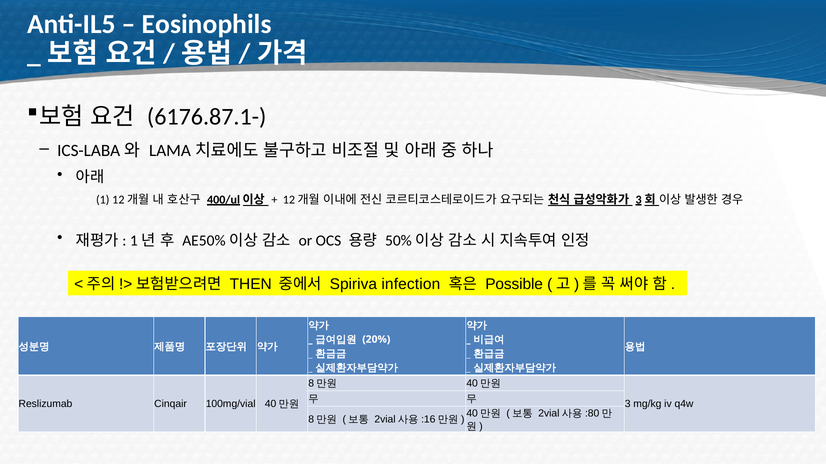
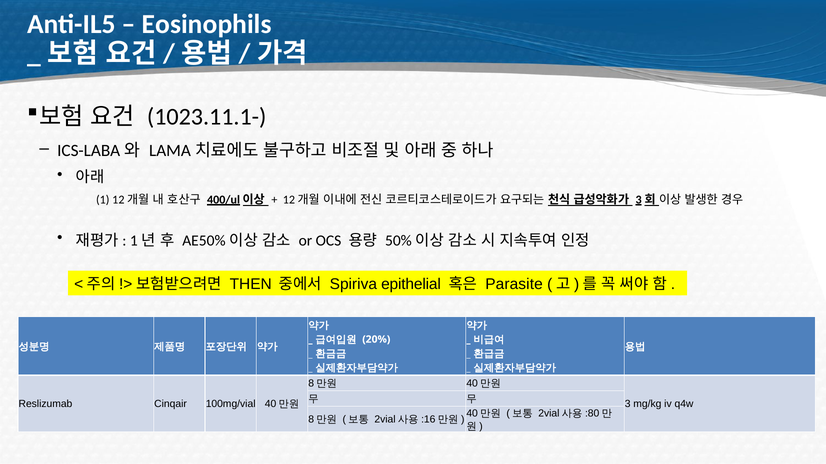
6176.87.1-: 6176.87.1- -> 1023.11.1-
infection: infection -> epithelial
Possible: Possible -> Parasite
